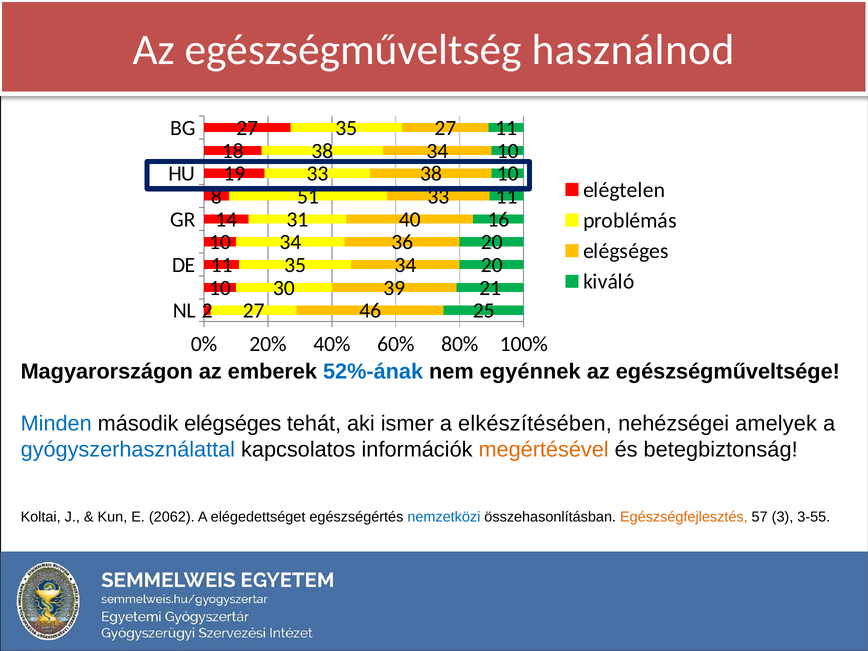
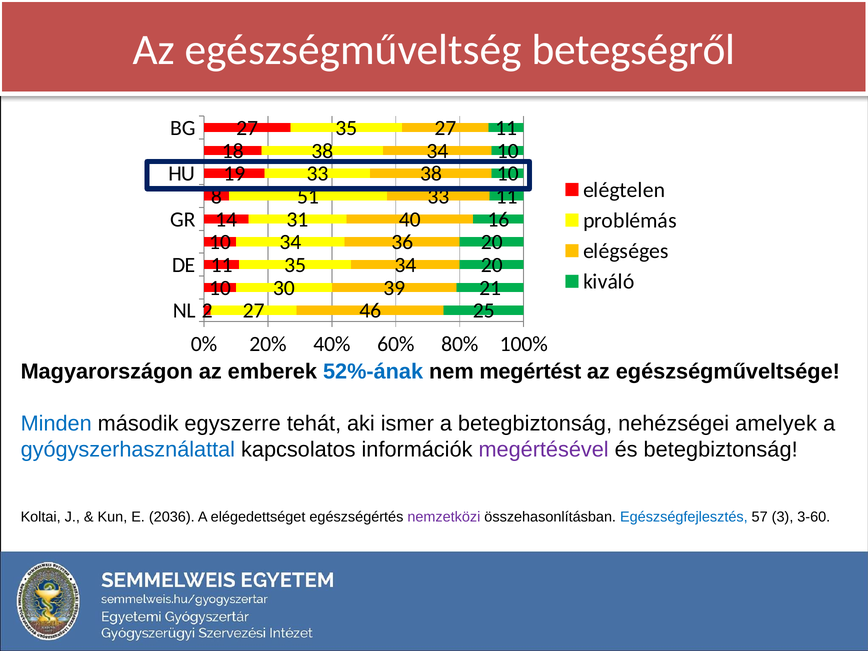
használnod: használnod -> betegségről
egyénnek: egyénnek -> megértést
második elégséges: elégséges -> egyszerre
a elkészítésében: elkészítésében -> betegbiztonság
megértésével colour: orange -> purple
2062: 2062 -> 2036
nemzetközi colour: blue -> purple
Egészségfejlesztés colour: orange -> blue
3-55: 3-55 -> 3-60
